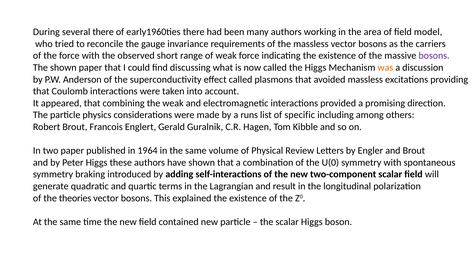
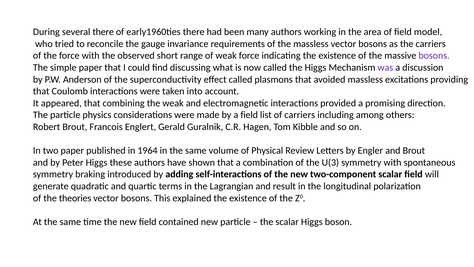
The shown: shown -> simple
was colour: orange -> purple
a runs: runs -> field
of specific: specific -> carriers
U(0: U(0 -> U(3
